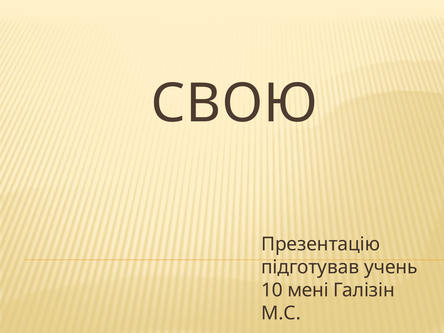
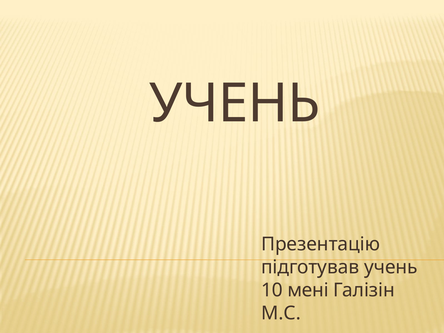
СВОЮ at (234, 104): СВОЮ -> УЧЕНЬ
